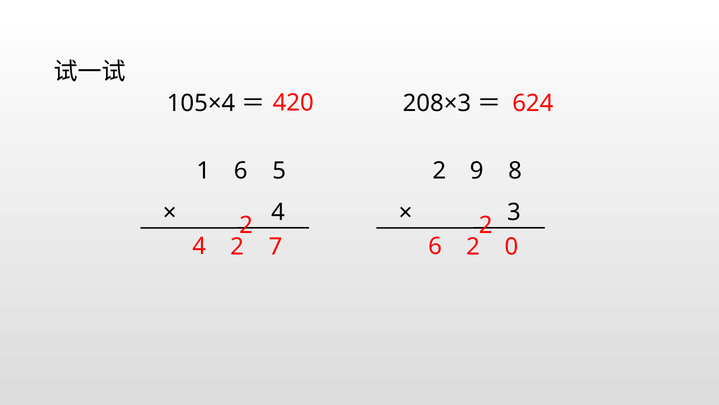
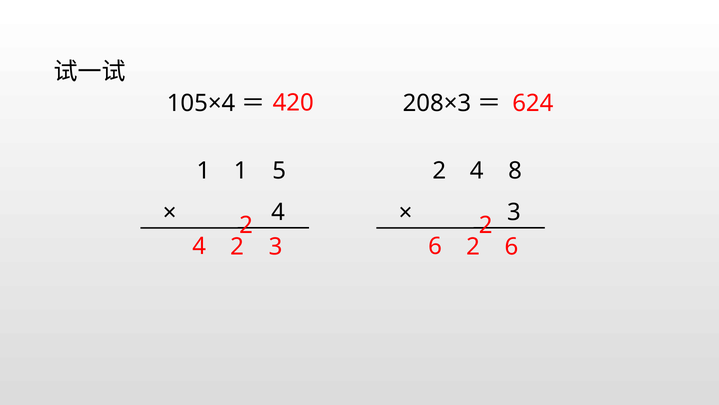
1 6: 6 -> 1
2 9: 9 -> 4
2 7: 7 -> 3
2 0: 0 -> 6
